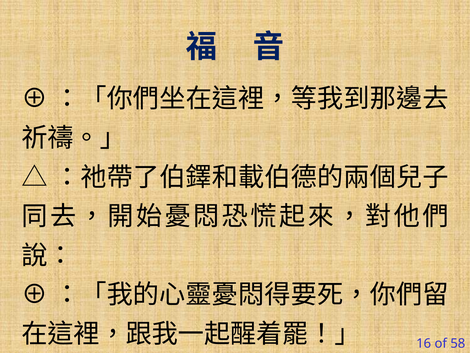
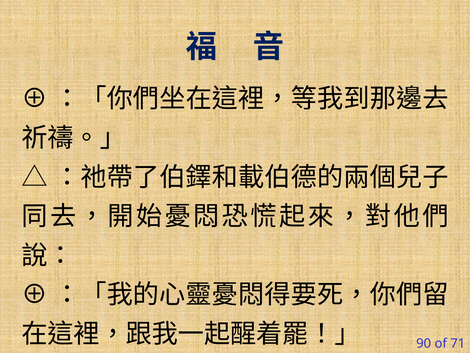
16: 16 -> 90
58: 58 -> 71
